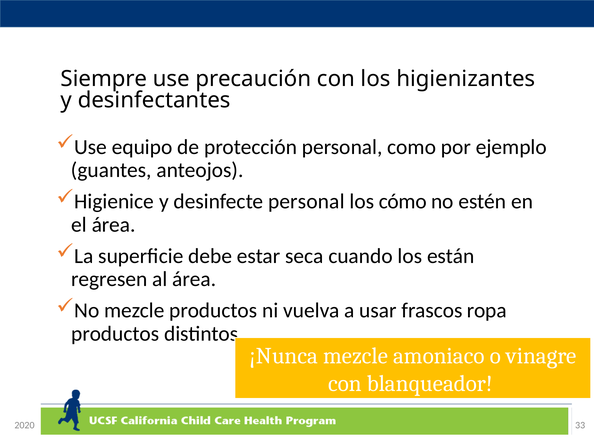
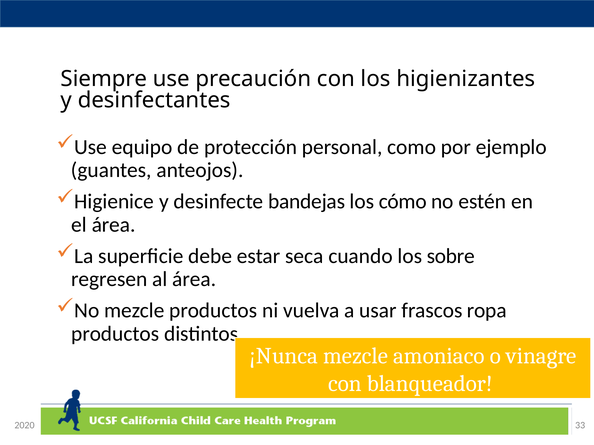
desinfecte personal: personal -> bandejas
están: están -> sobre
